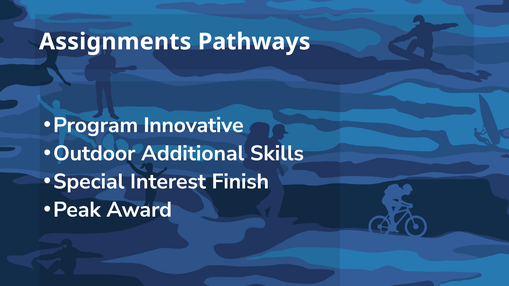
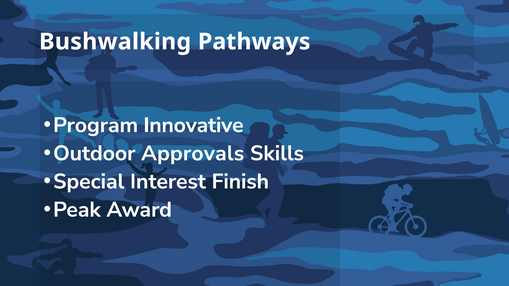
Assignments: Assignments -> Bushwalking
Additional: Additional -> Approvals
